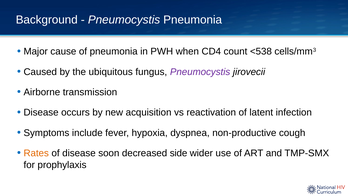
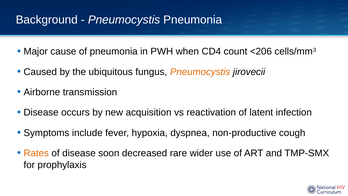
<538: <538 -> <206
Pneumocystis at (200, 72) colour: purple -> orange
side: side -> rare
